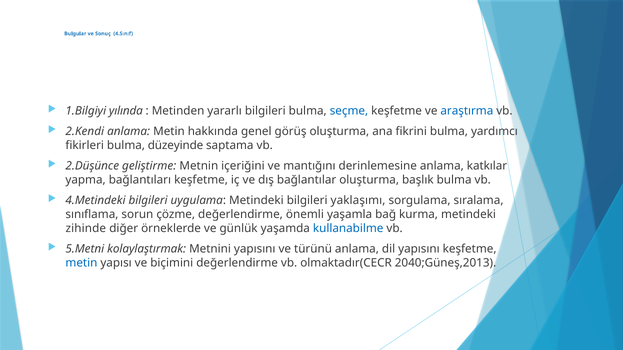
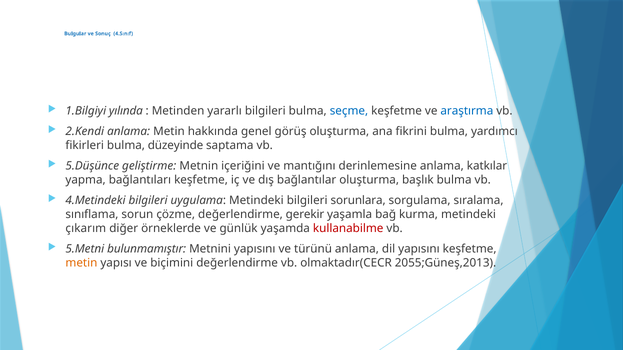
2.Düşünce: 2.Düşünce -> 5.Düşünce
yaklaşımı: yaklaşımı -> sorunlara
önemli: önemli -> gerekir
zihinde: zihinde -> çıkarım
kullanabilme colour: blue -> red
kolaylaştırmak: kolaylaştırmak -> bulunmamıştır
metin at (81, 263) colour: blue -> orange
2040;Güneş,2013: 2040;Güneş,2013 -> 2055;Güneş,2013
